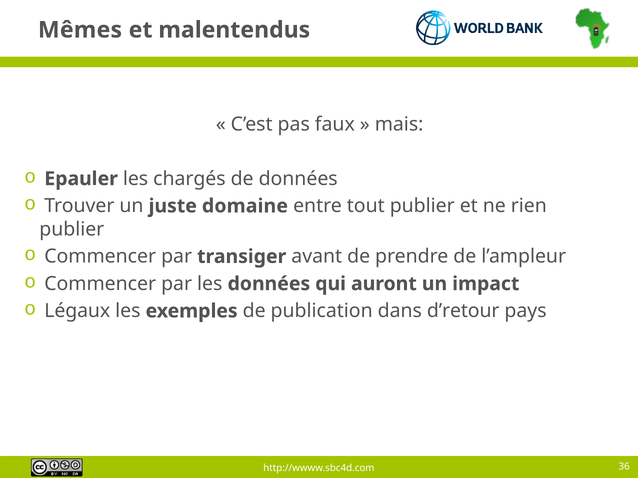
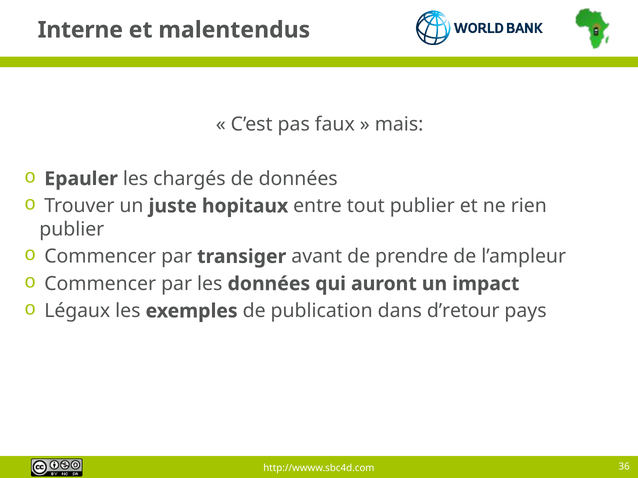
Mêmes: Mêmes -> Interne
domaine: domaine -> hopitaux
